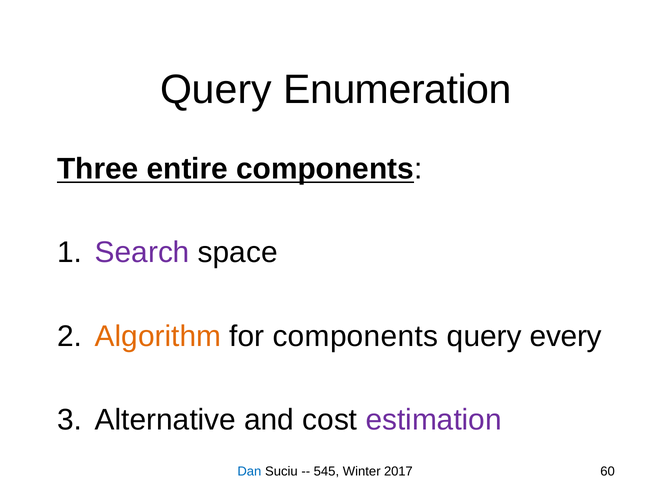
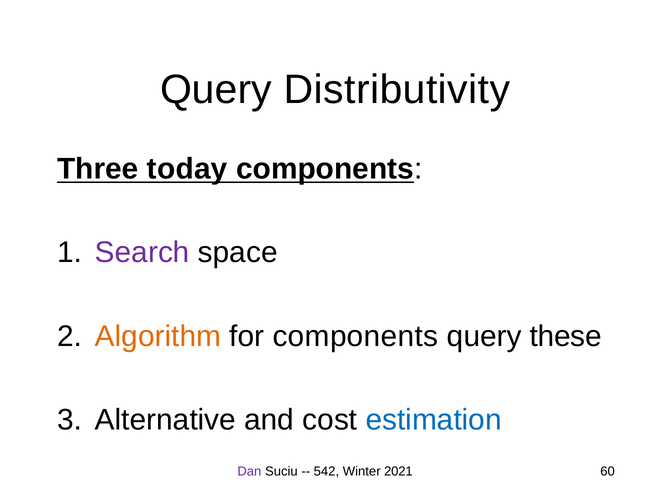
Enumeration: Enumeration -> Distributivity
entire: entire -> today
every: every -> these
estimation colour: purple -> blue
Dan colour: blue -> purple
545: 545 -> 542
2017: 2017 -> 2021
